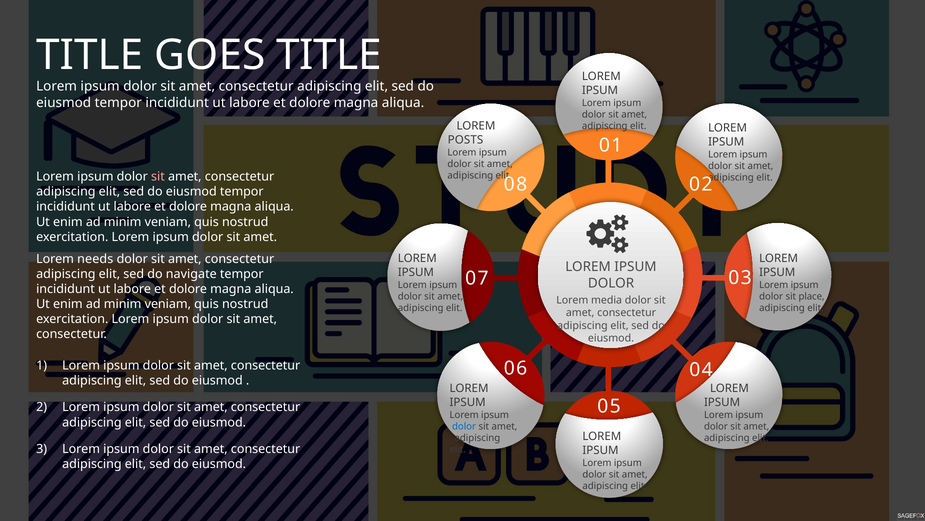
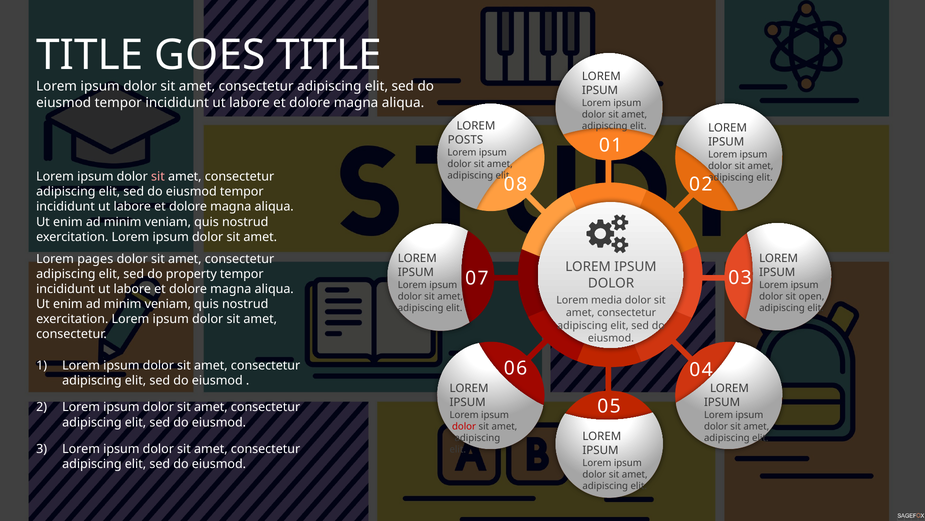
needs: needs -> pages
navigate: navigate -> property
place: place -> open
dolor at (464, 426) colour: blue -> red
